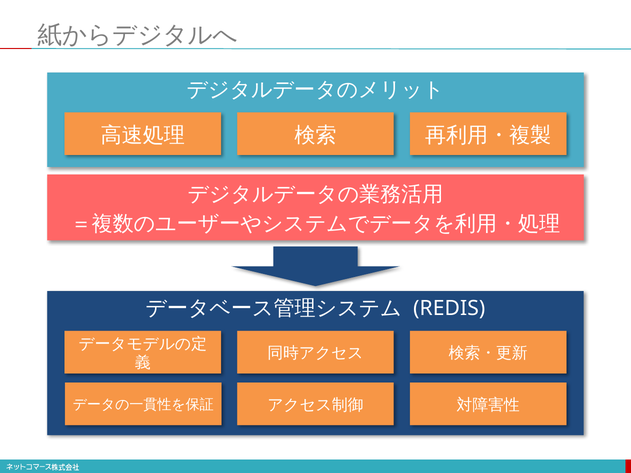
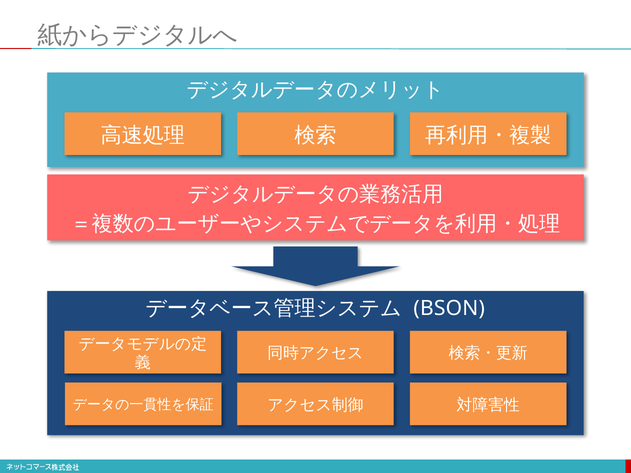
REDIS: REDIS -> BSON
